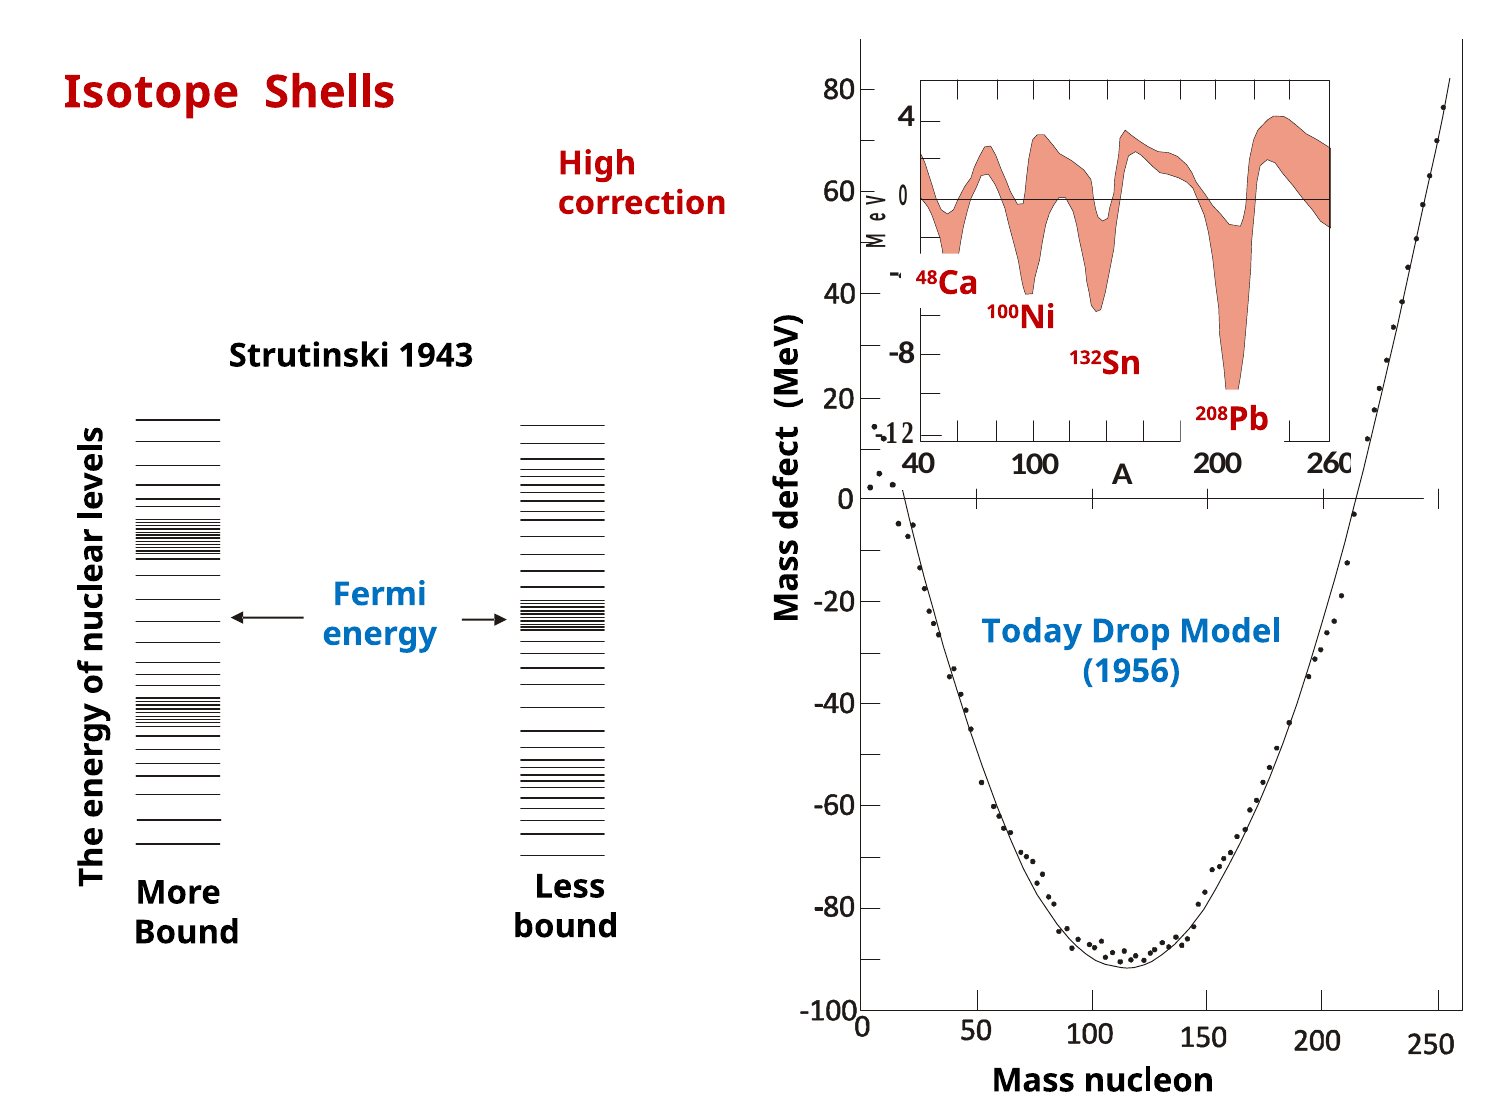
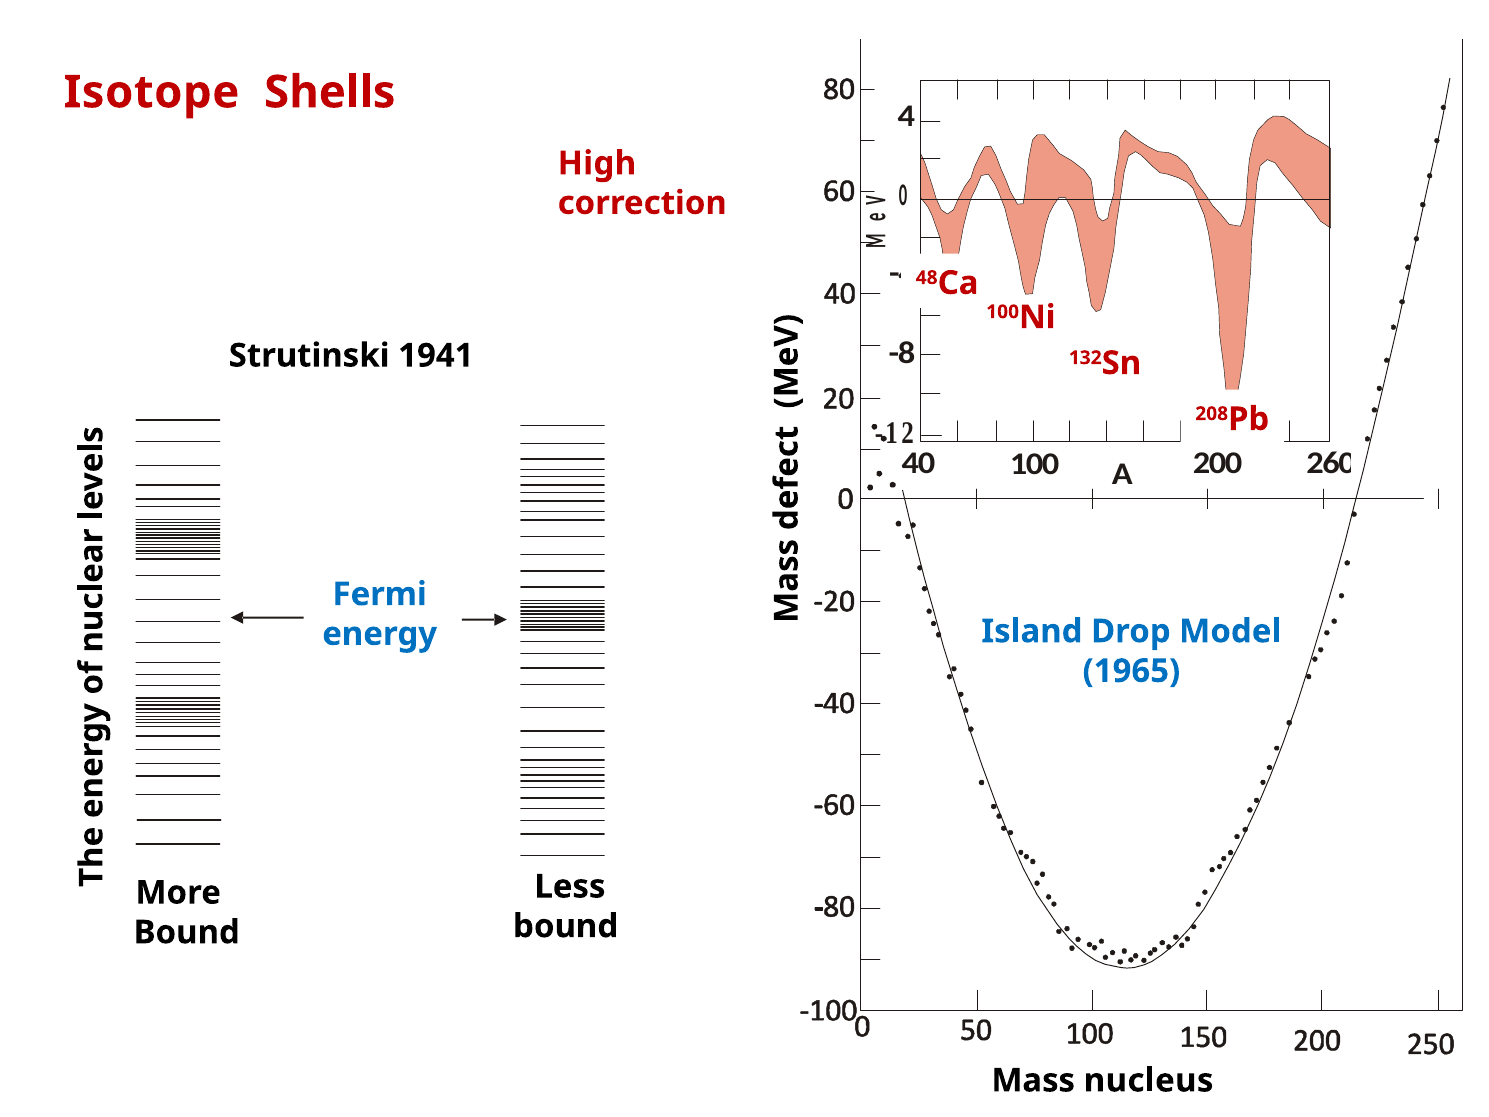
1943: 1943 -> 1941
Today: Today -> Island
1956: 1956 -> 1965
nucleon: nucleon -> nucleus
